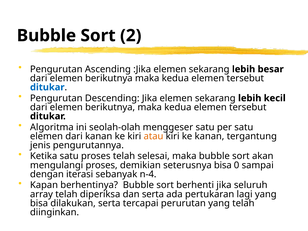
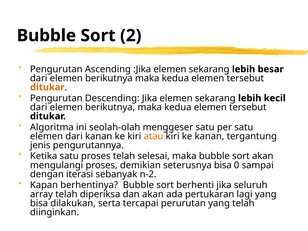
ditukar at (47, 87) colour: blue -> orange
n-4: n-4 -> n-2
dan serta: serta -> akan
